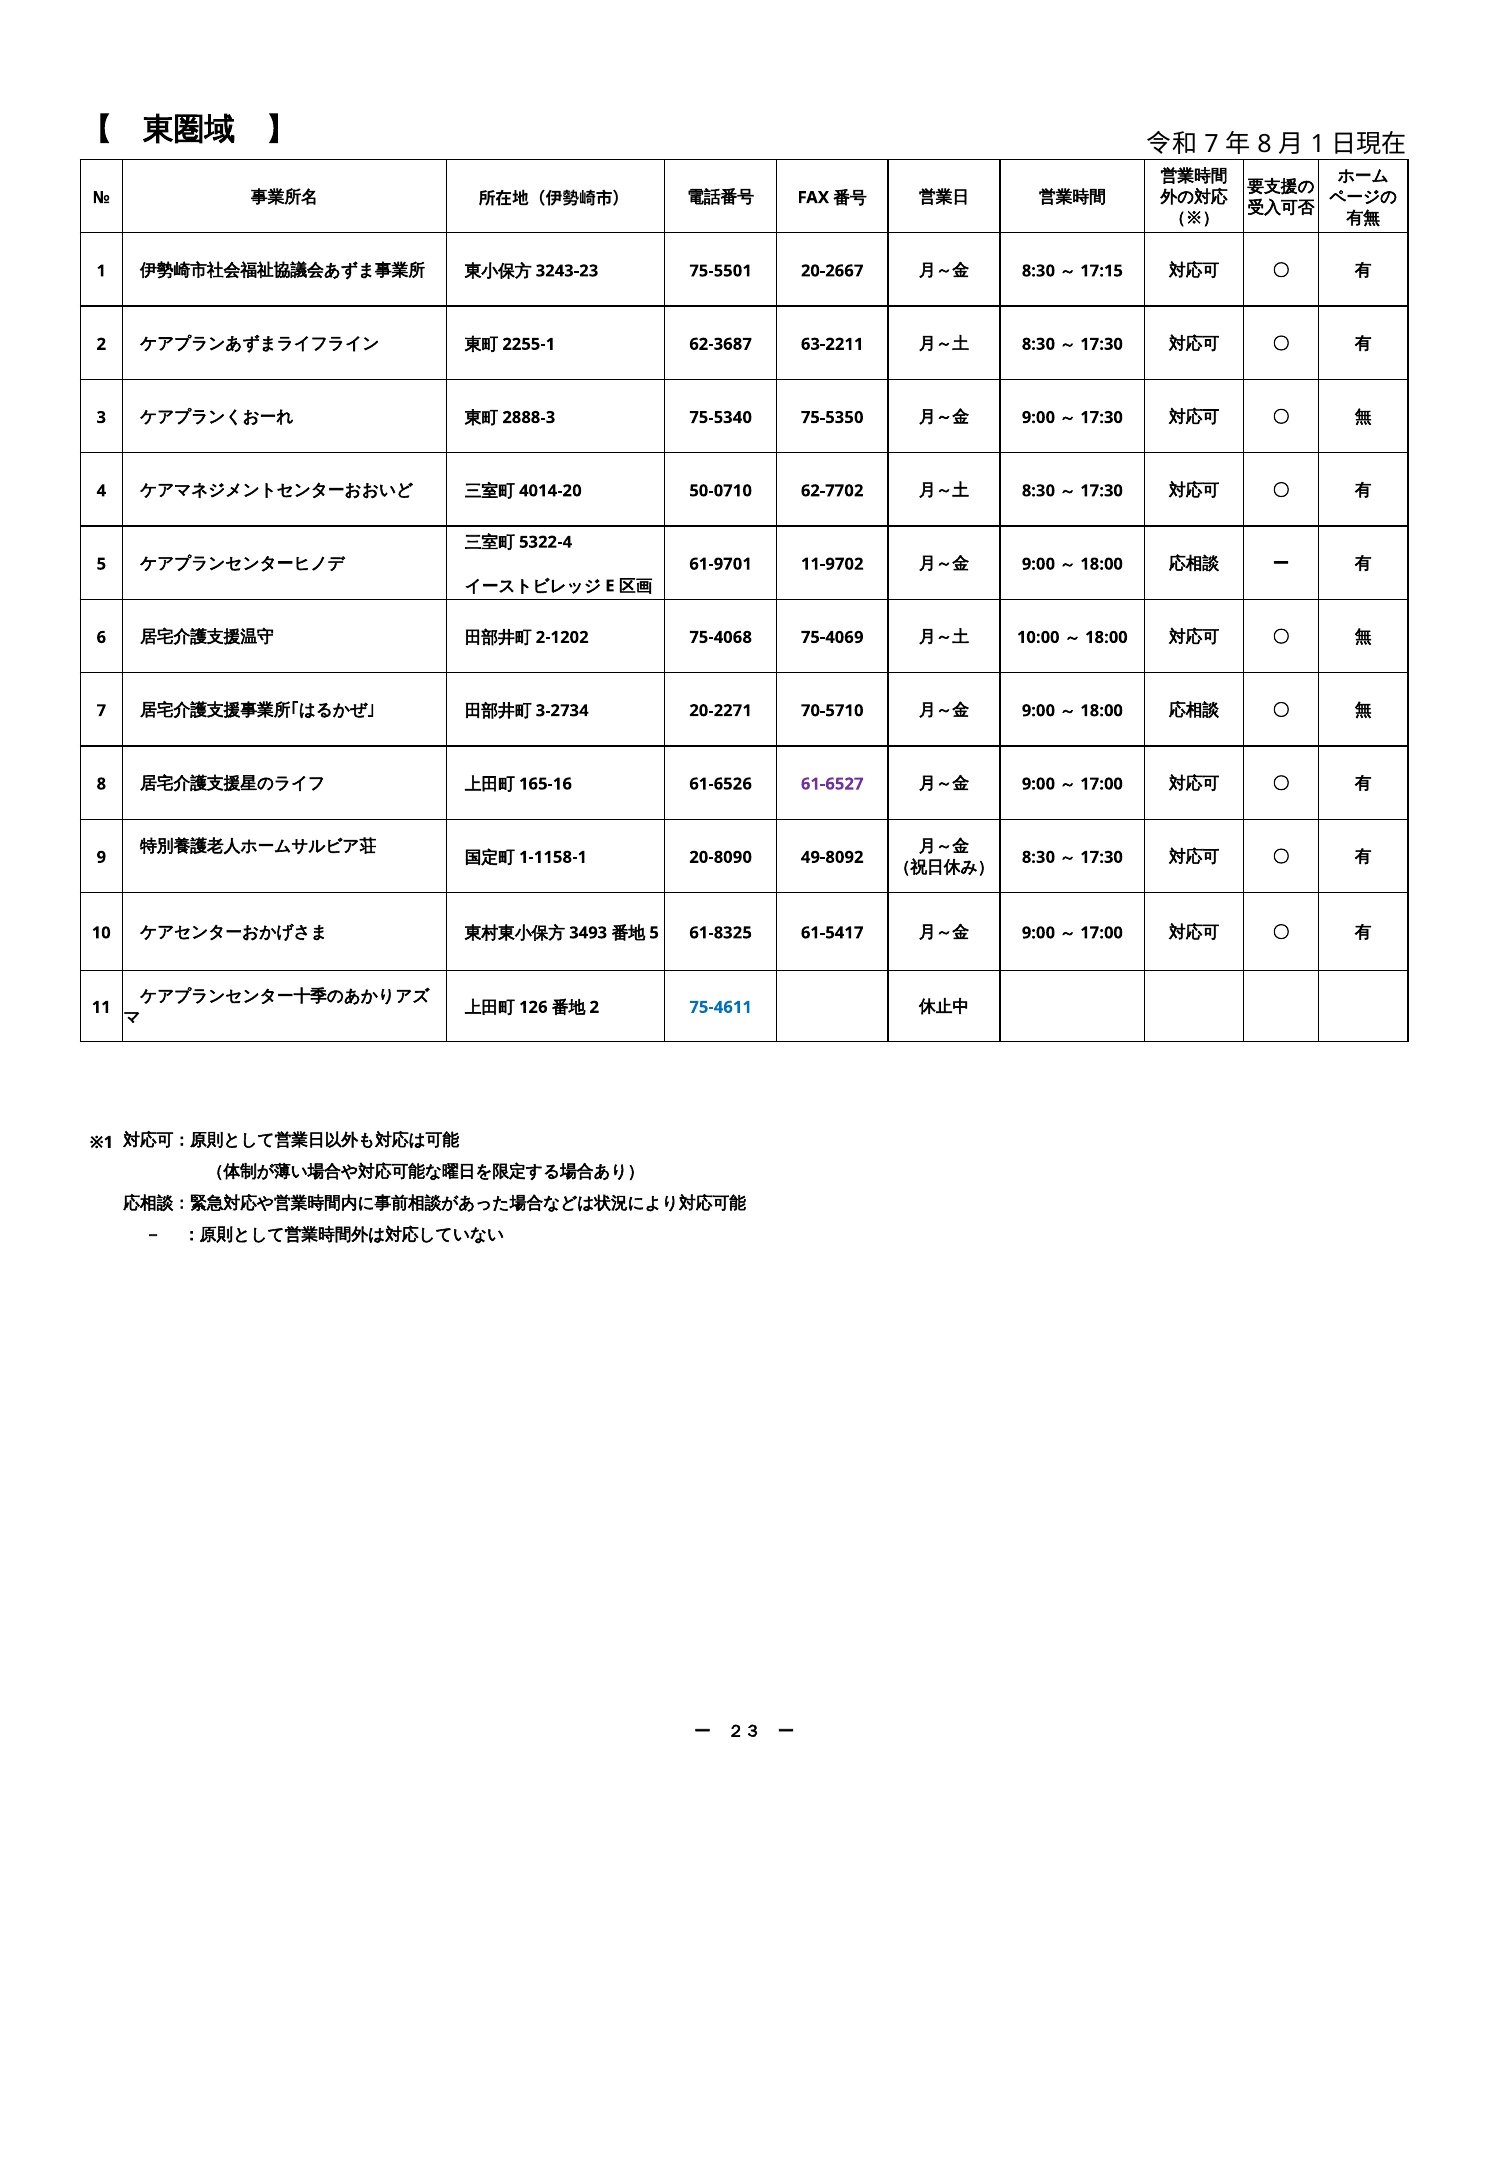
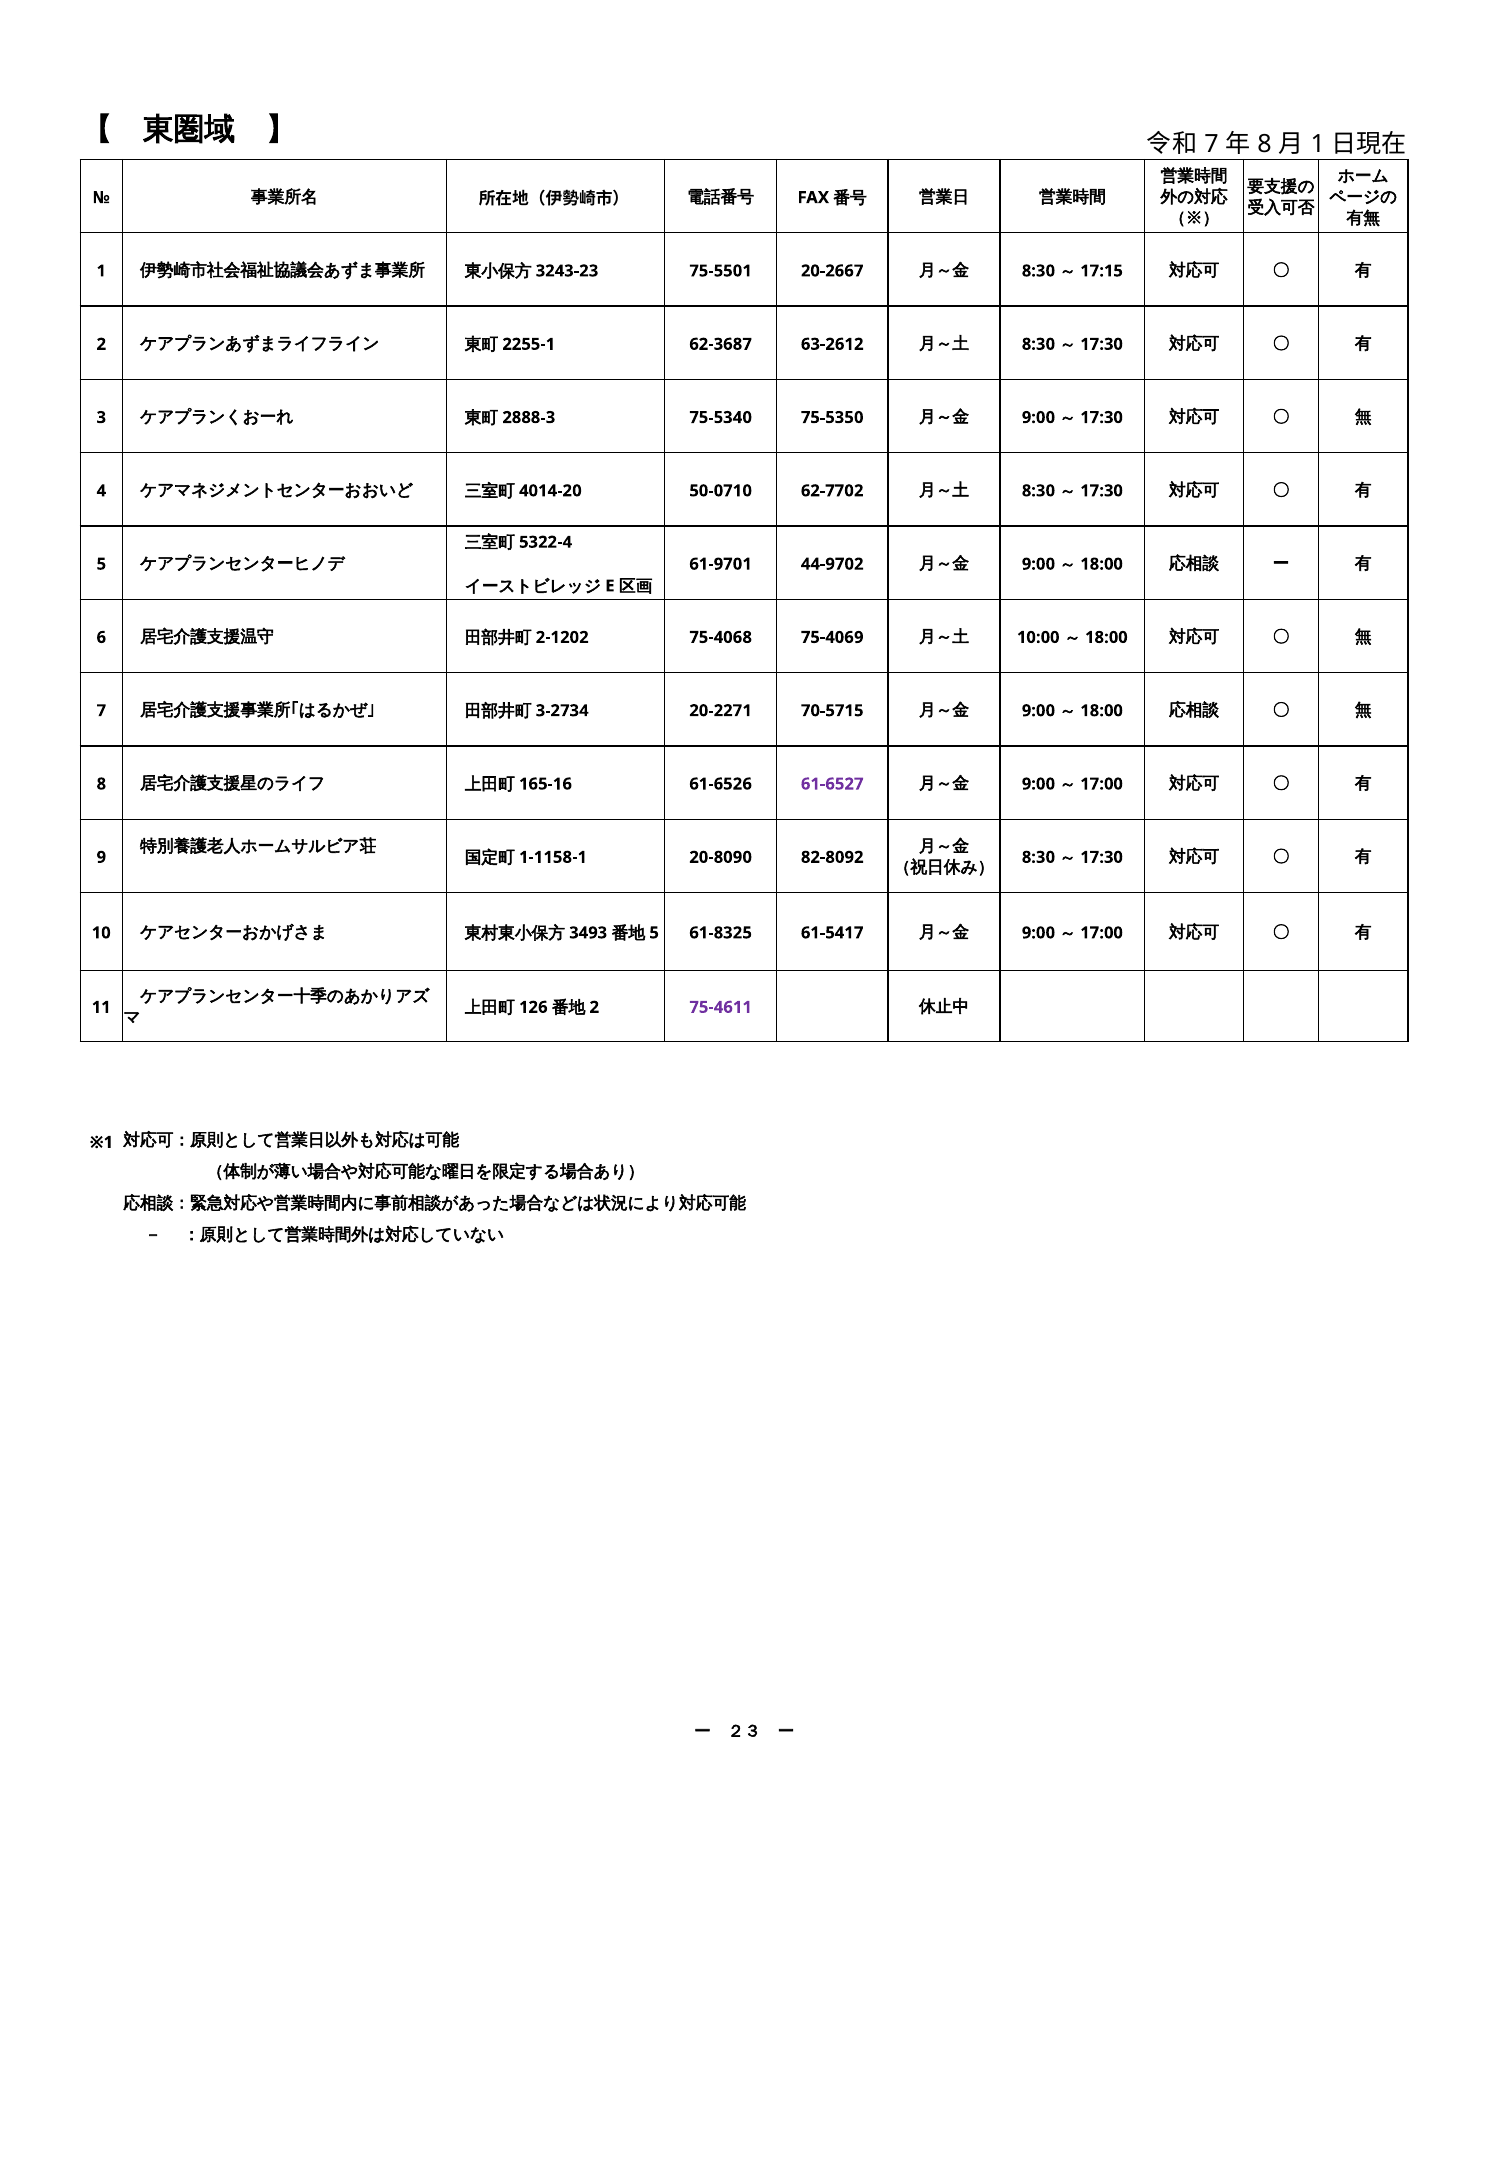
63-2211: 63-2211 -> 63-2612
11-9702: 11-9702 -> 44-9702
70-5710: 70-5710 -> 70-5715
49-8092: 49-8092 -> 82-8092
75-4611 colour: blue -> purple
